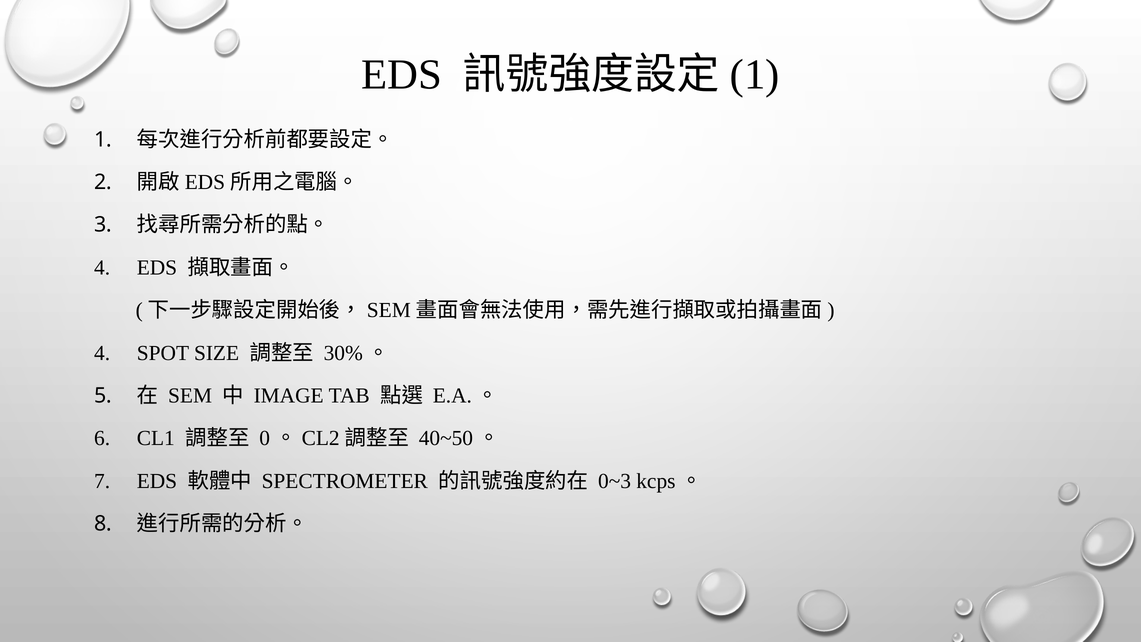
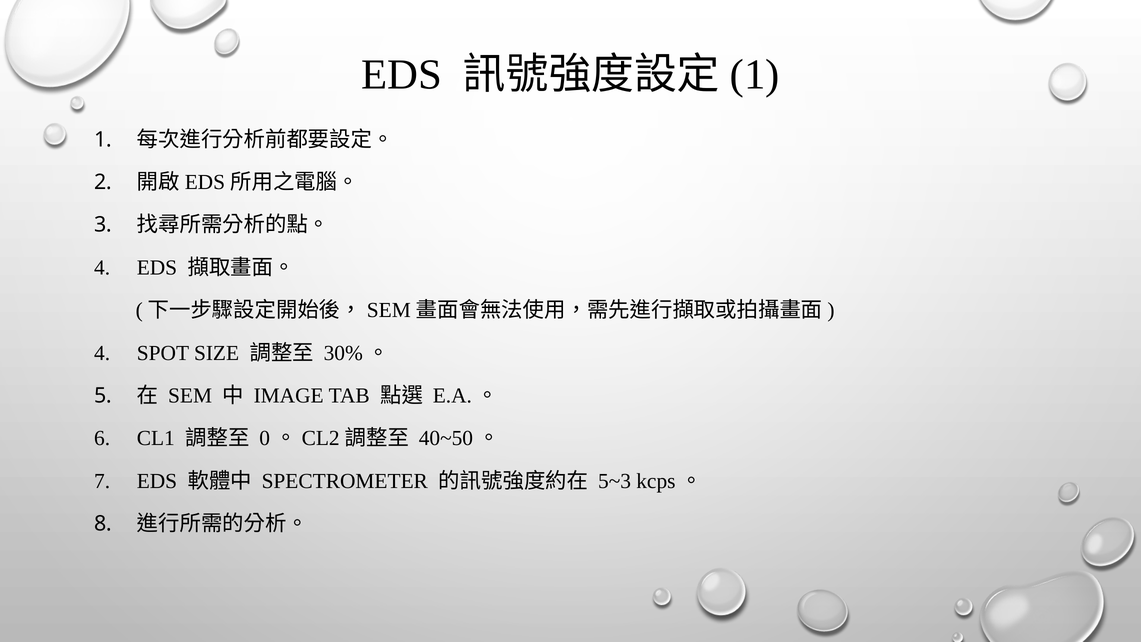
0~3: 0~3 -> 5~3
